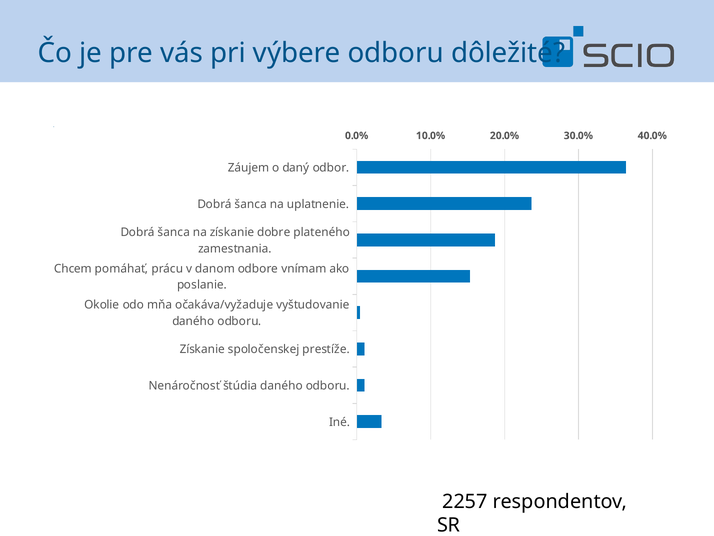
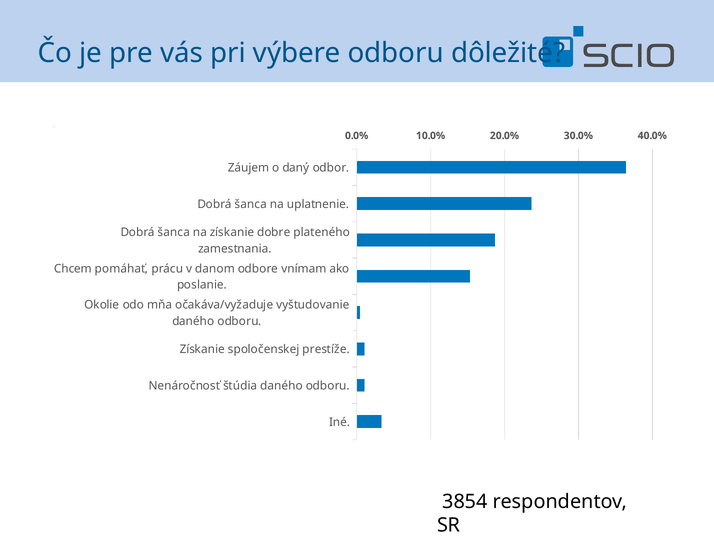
2257: 2257 -> 3854
